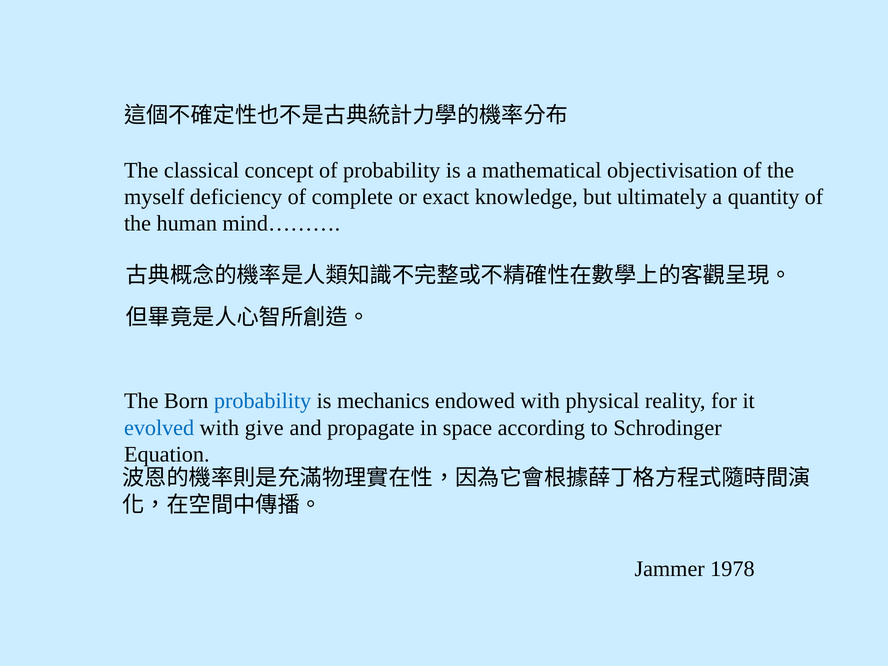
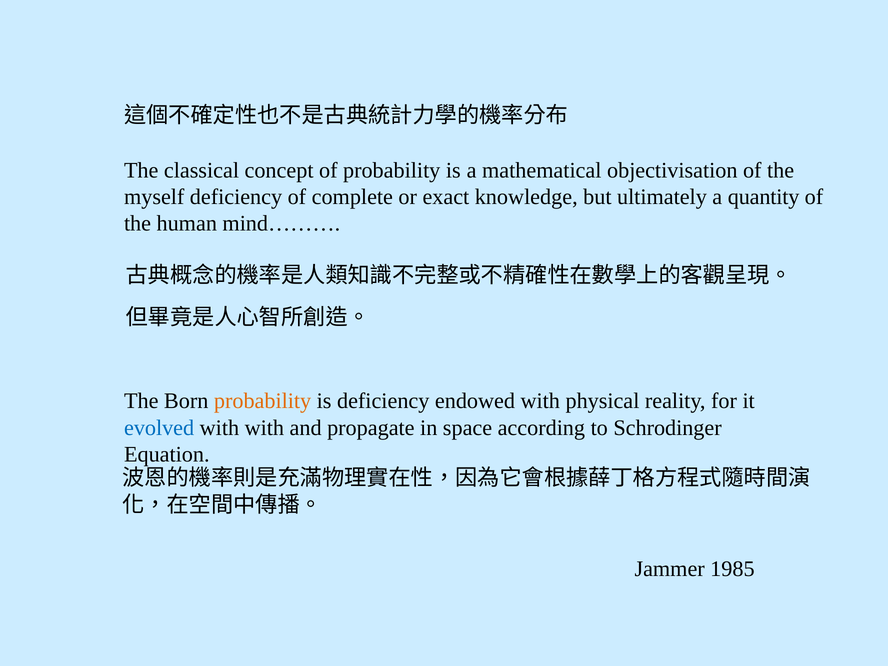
probability at (263, 401) colour: blue -> orange
is mechanics: mechanics -> deficiency
with give: give -> with
1978: 1978 -> 1985
